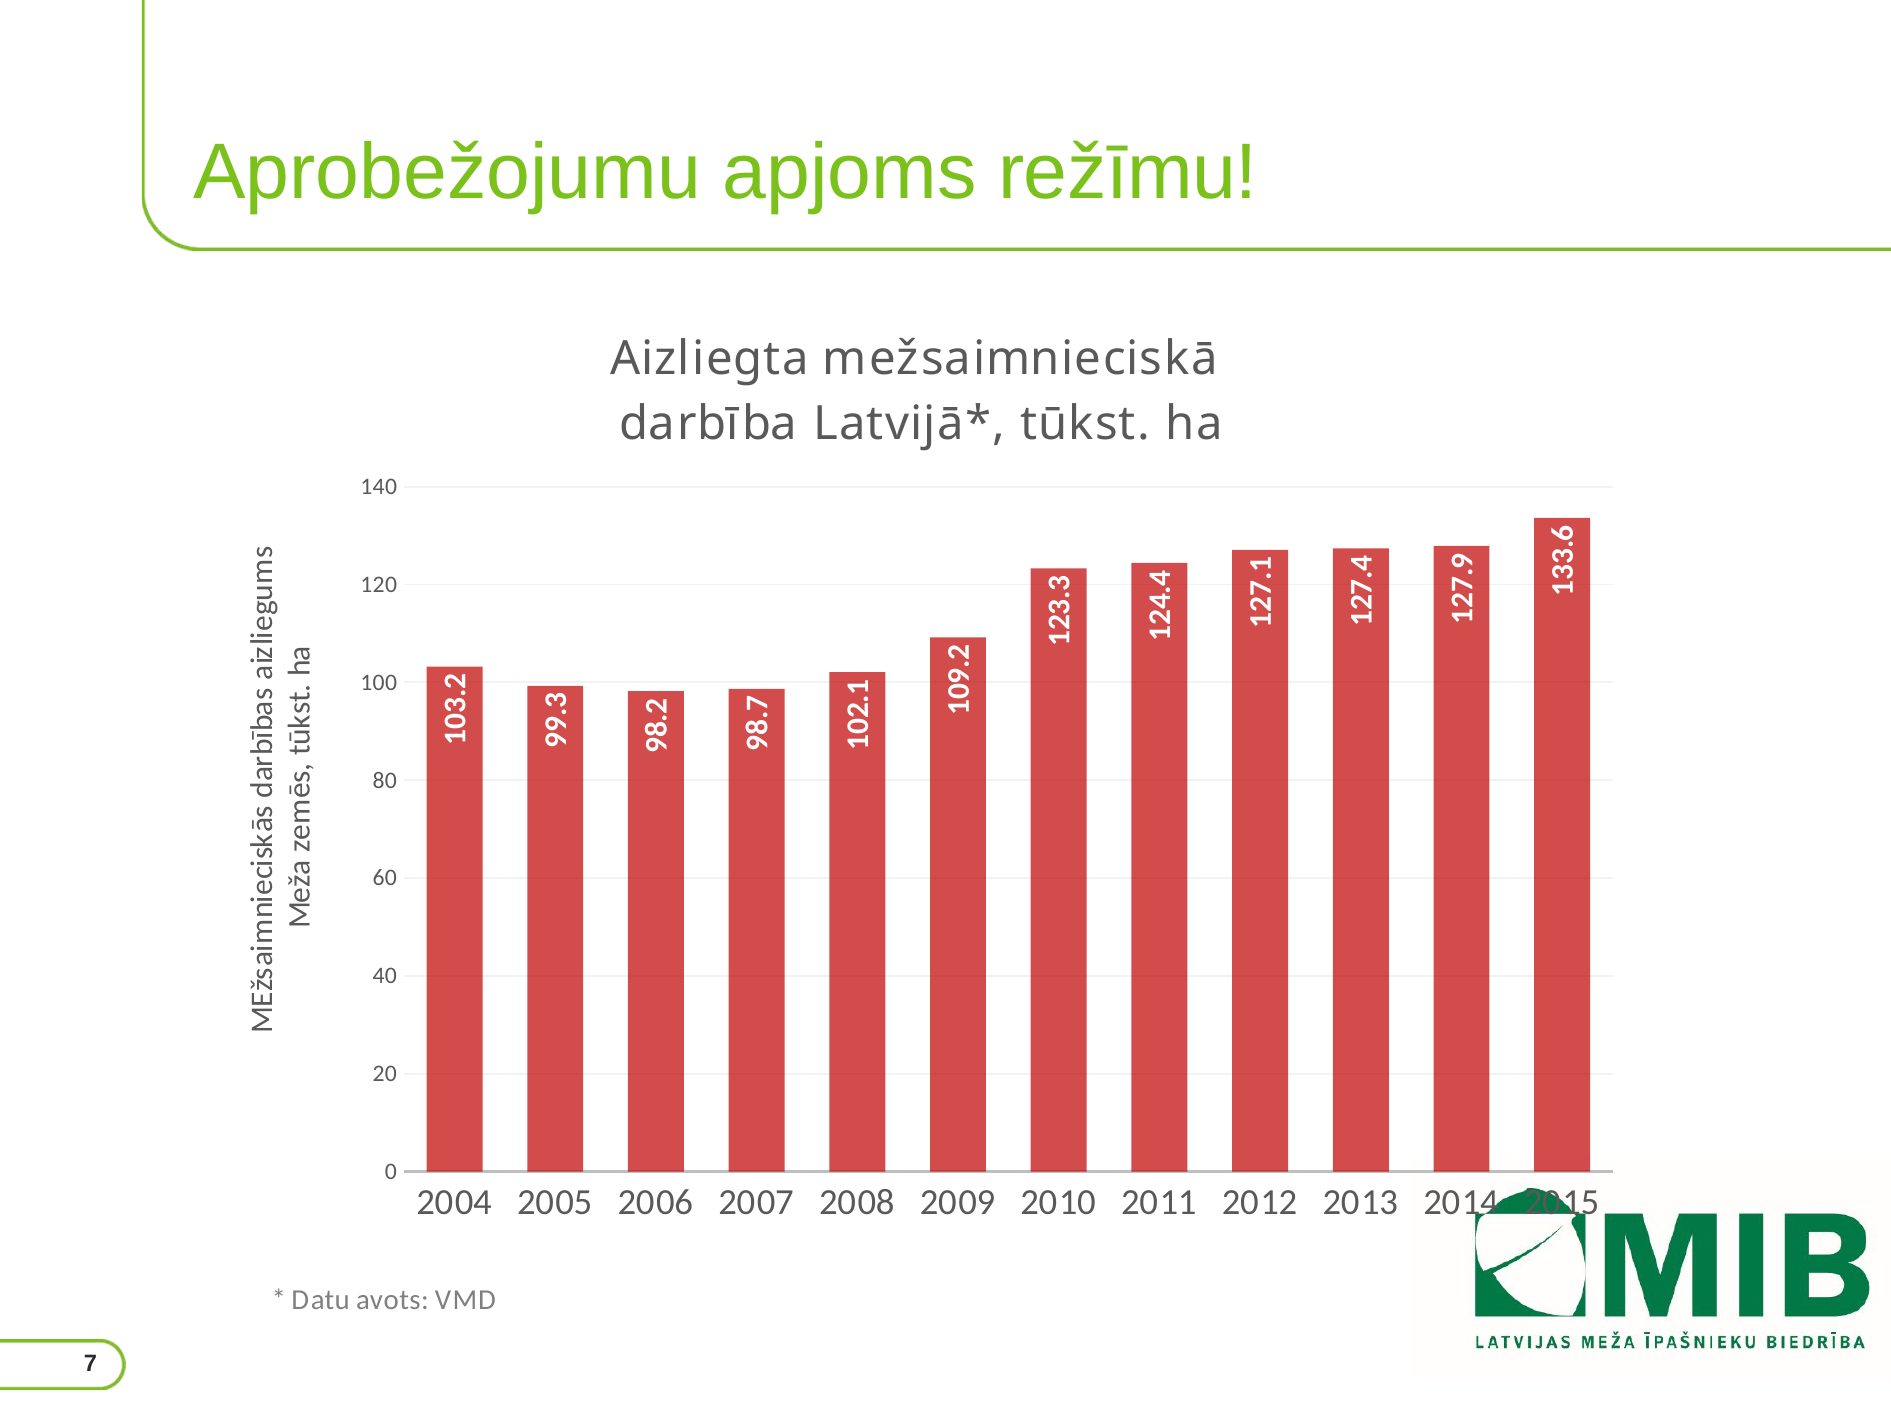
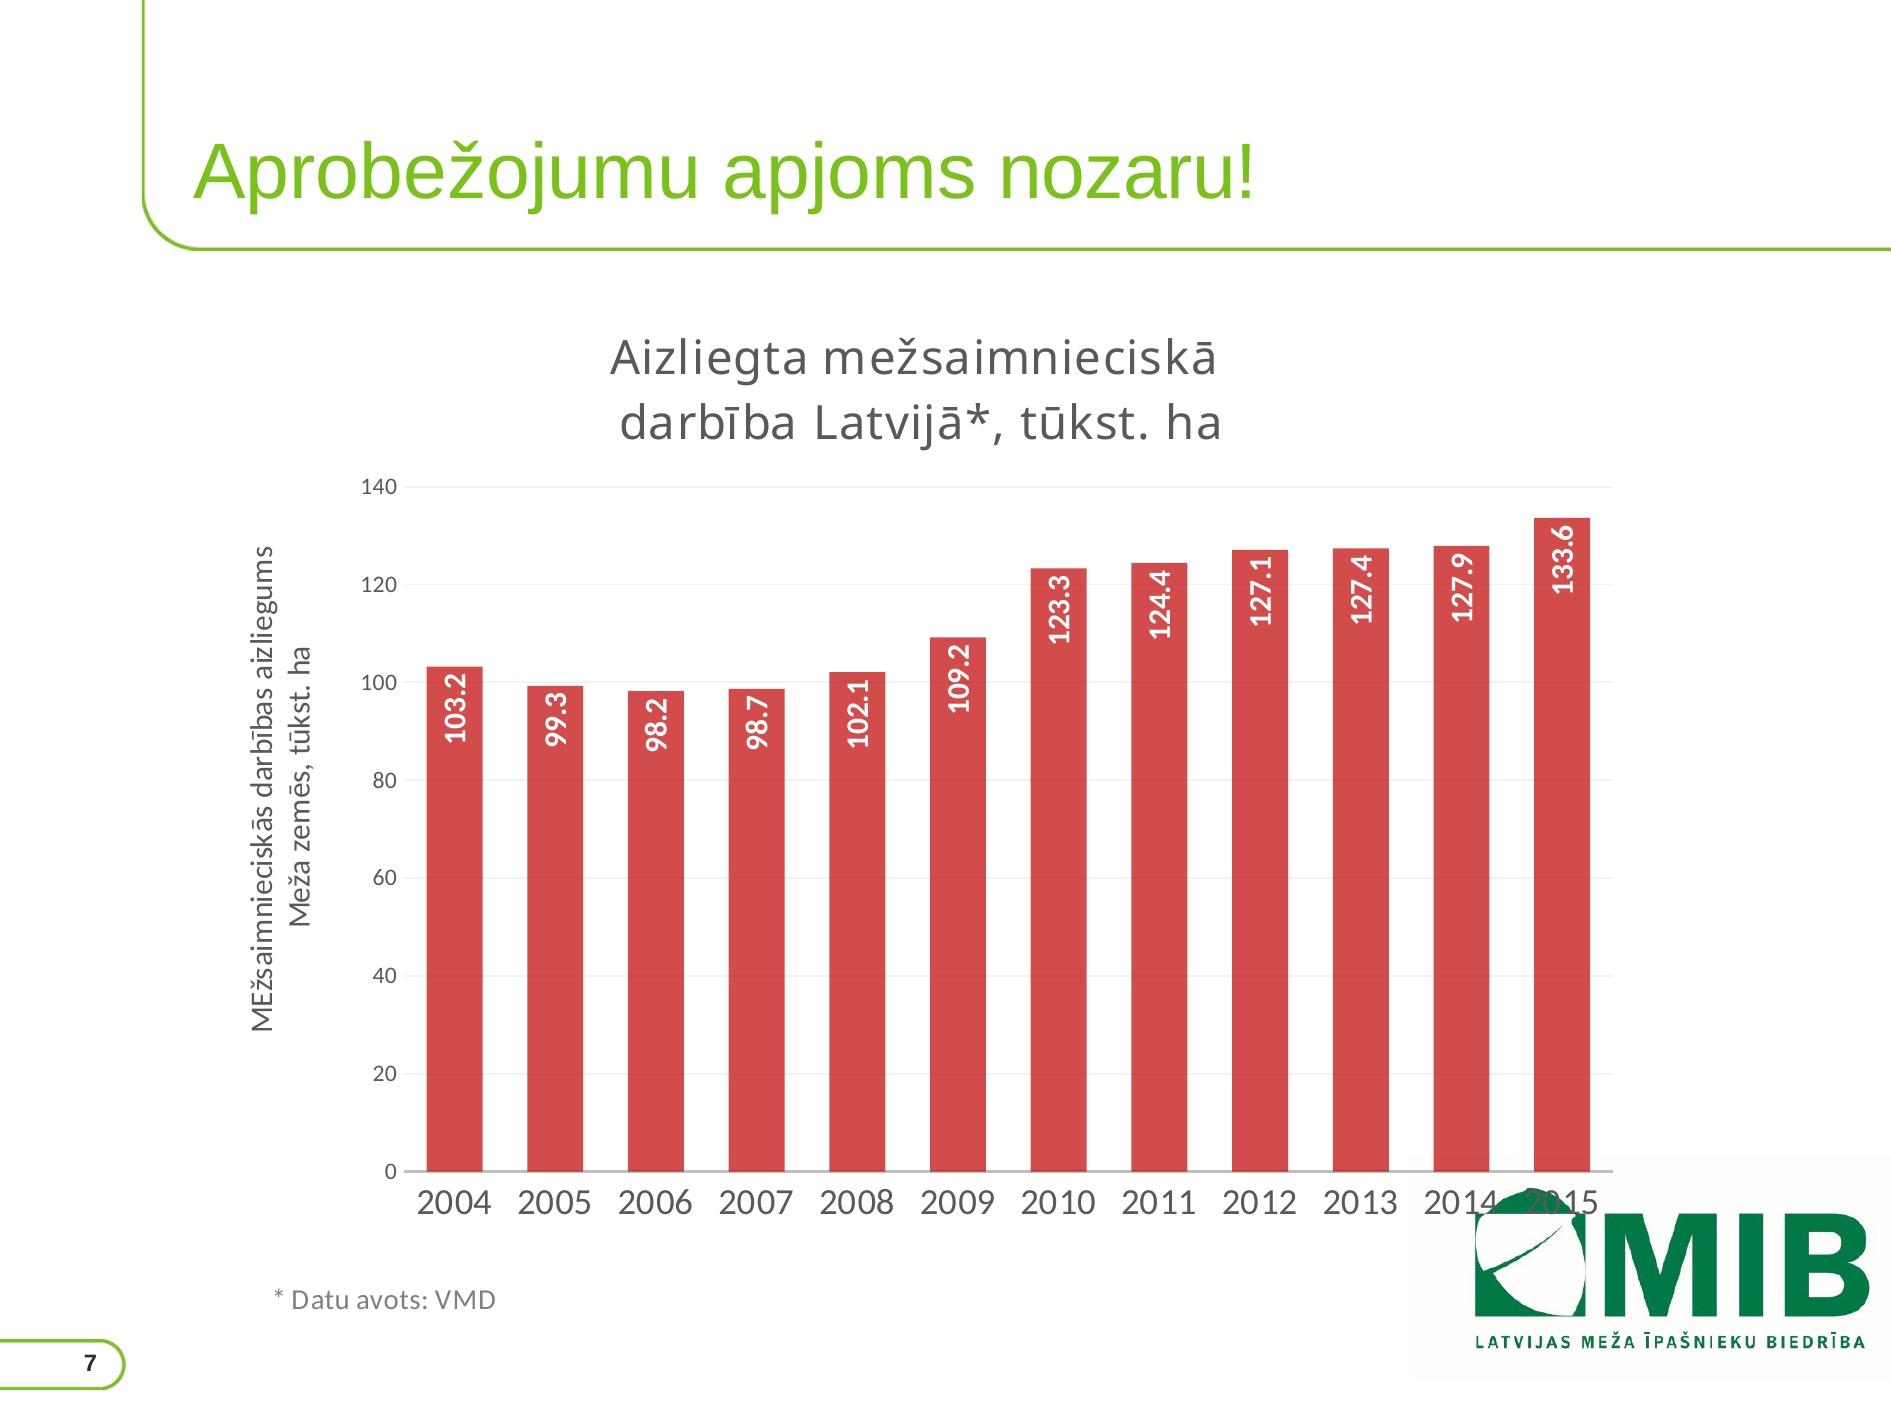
režīmu: režīmu -> nozaru
